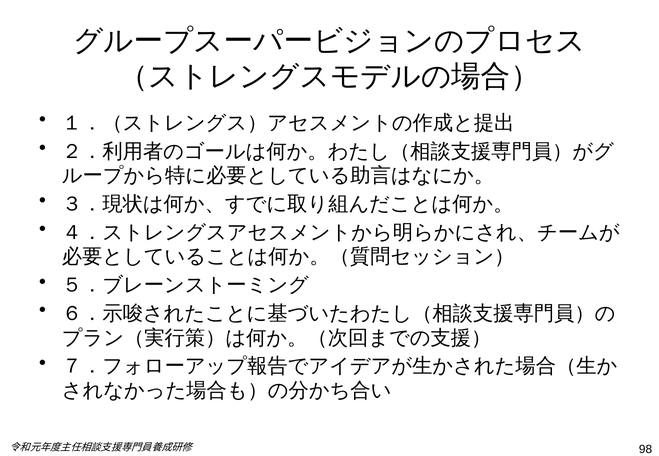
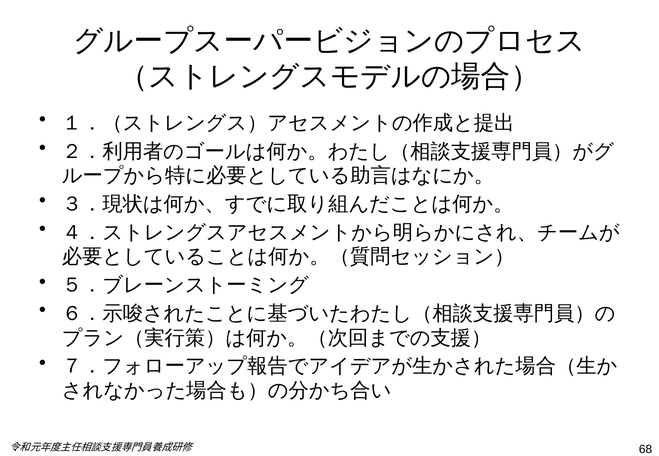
98: 98 -> 68
